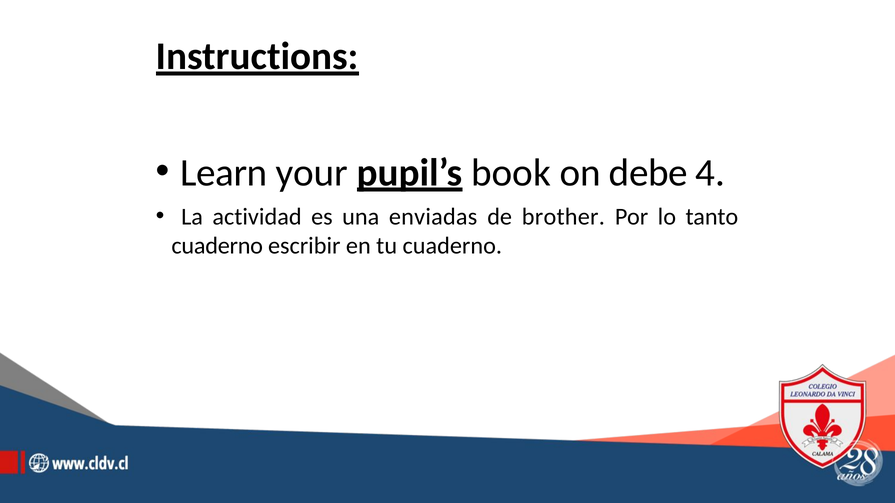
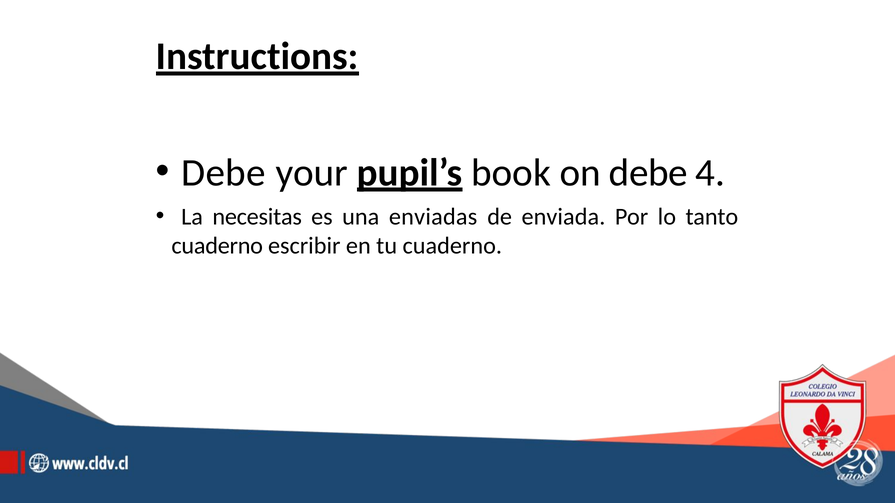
Learn at (224, 173): Learn -> Debe
actividad: actividad -> necesitas
brother: brother -> enviada
